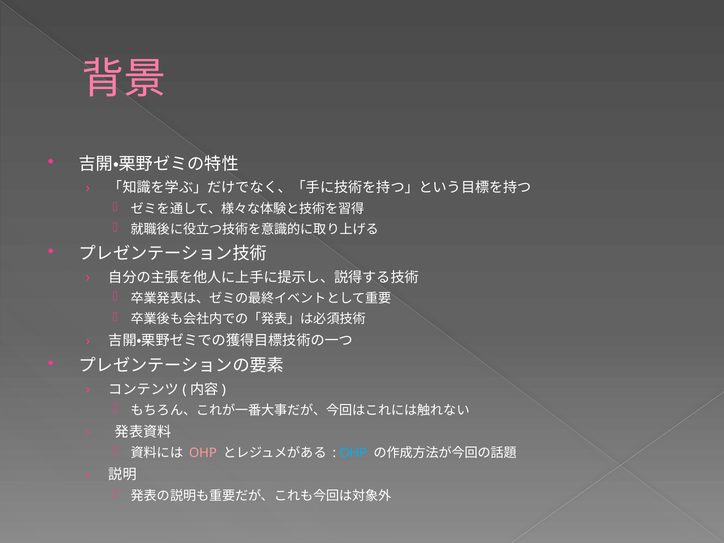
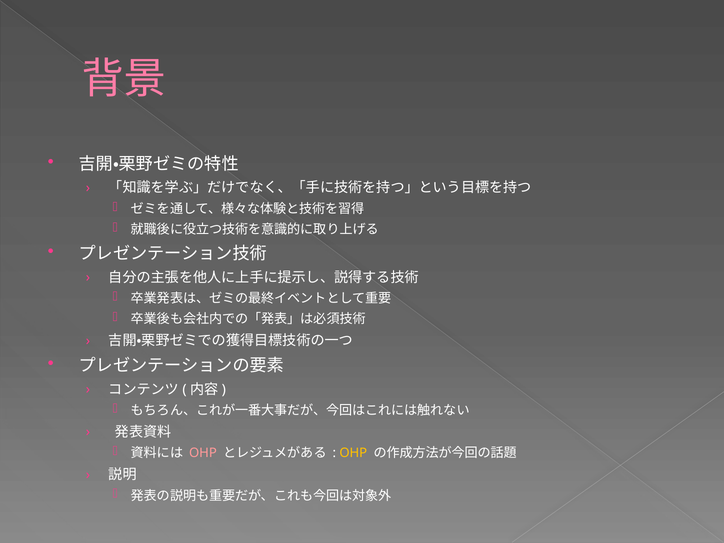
OHP at (353, 453) colour: light blue -> yellow
